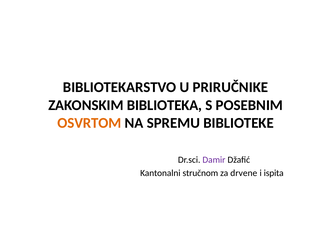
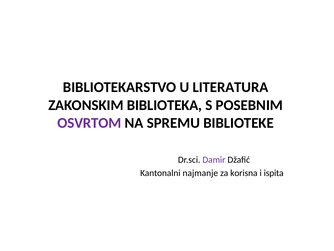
PRIRUČNIKE: PRIRUČNIKE -> LITERATURA
OSVRTOM colour: orange -> purple
stručnom: stručnom -> najmanje
drvene: drvene -> korisna
